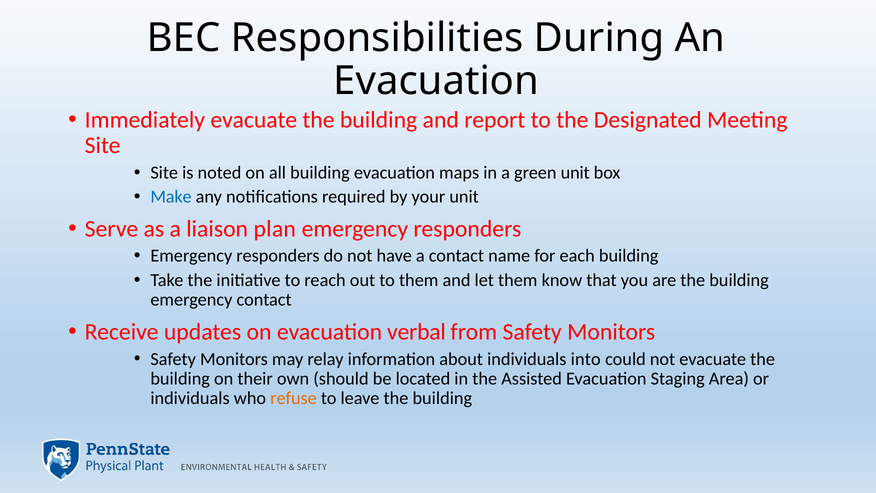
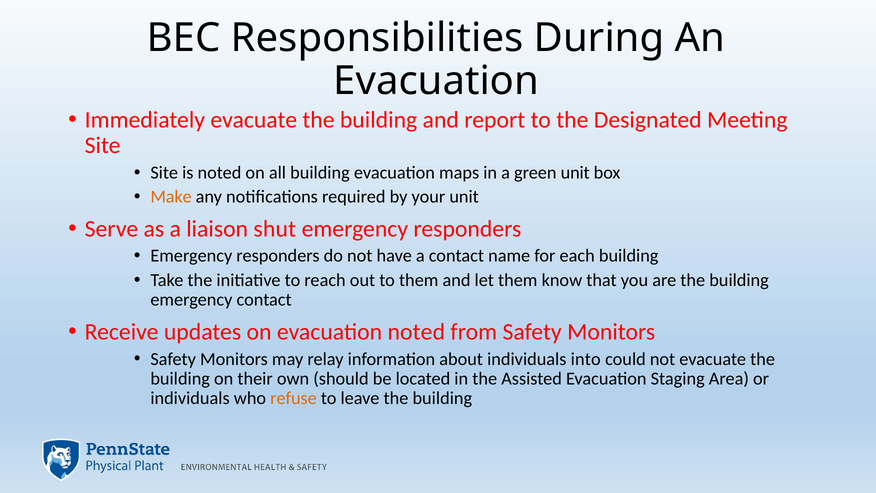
Make colour: blue -> orange
plan: plan -> shut
evacuation verbal: verbal -> noted
